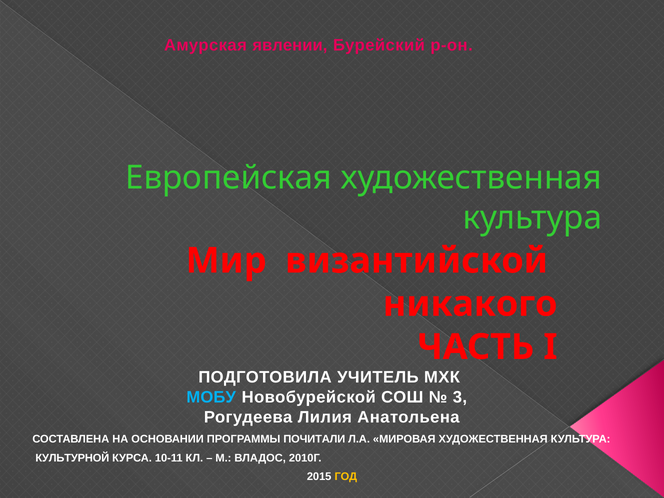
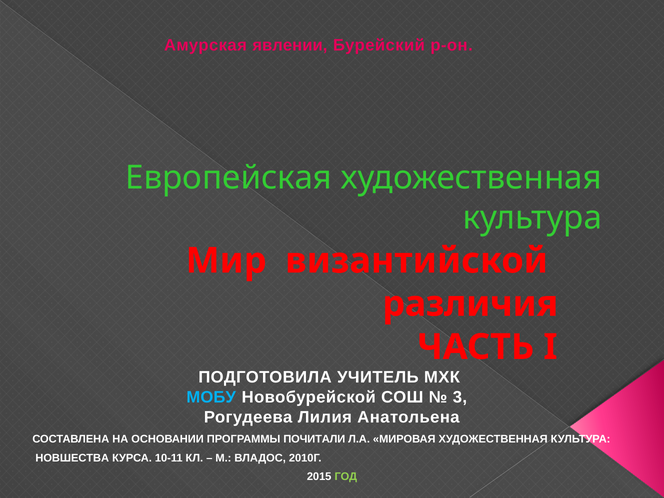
никакого: никакого -> различия
КУЛЬТУРНОЙ: КУЛЬТУРНОЙ -> НОВШЕСТВА
ГОД colour: yellow -> light green
